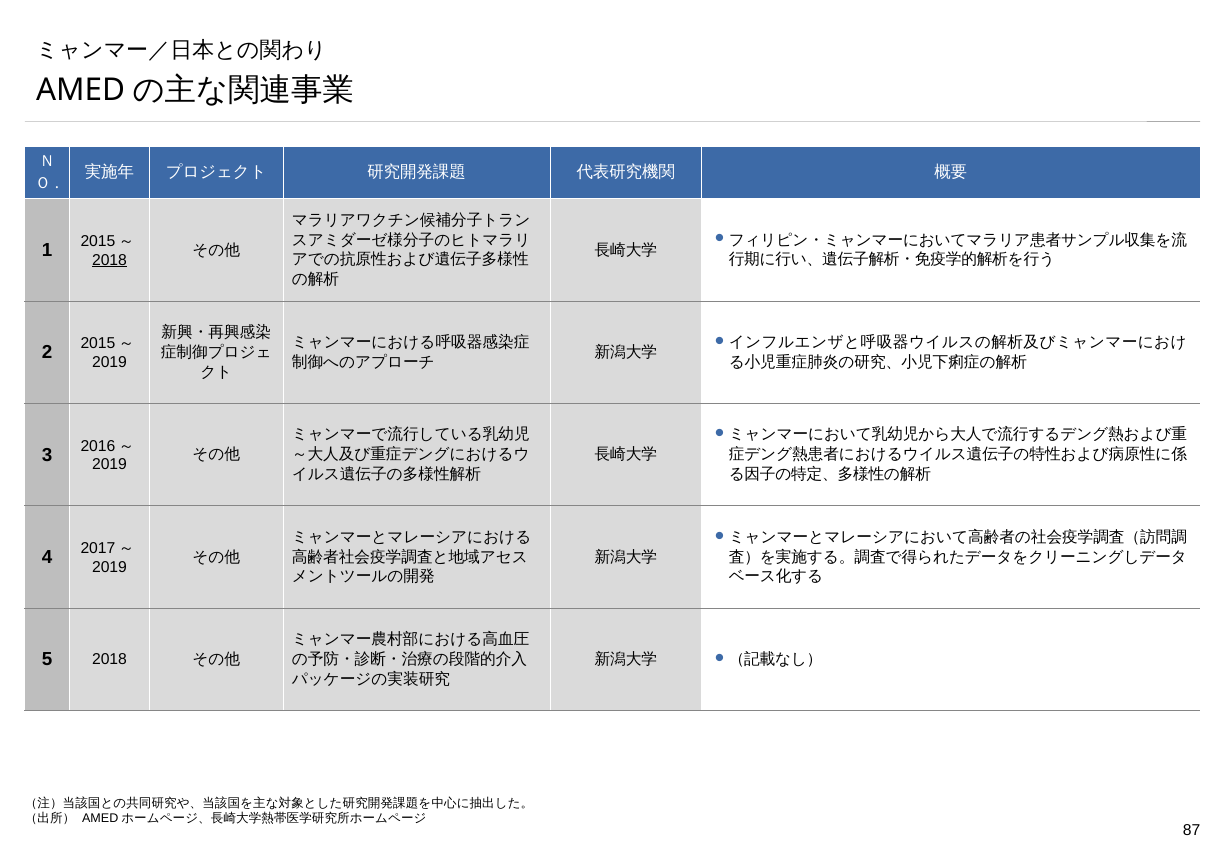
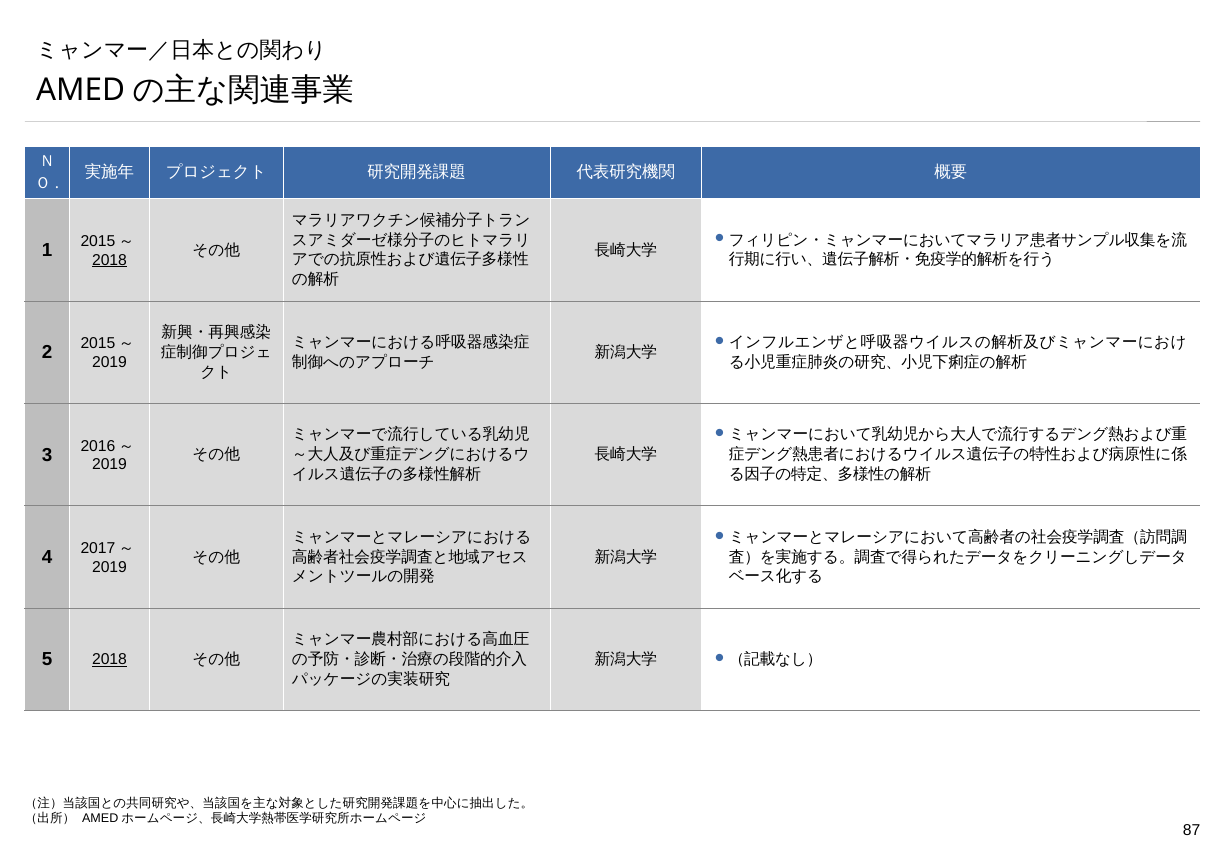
2018 at (109, 660) underline: none -> present
